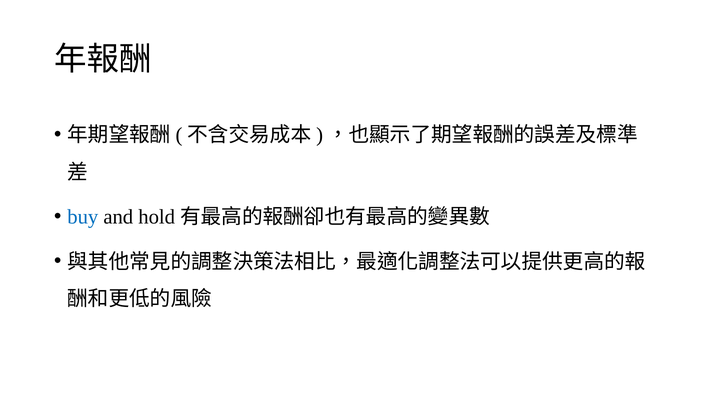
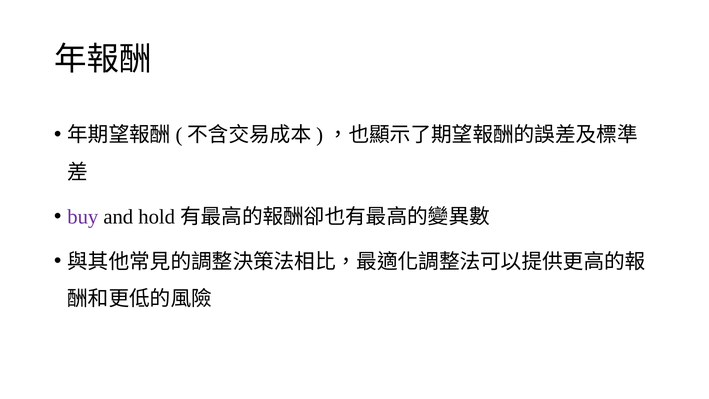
buy colour: blue -> purple
